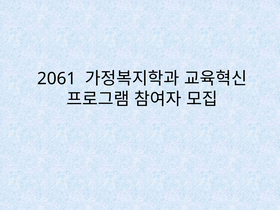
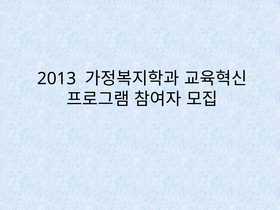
2061: 2061 -> 2013
